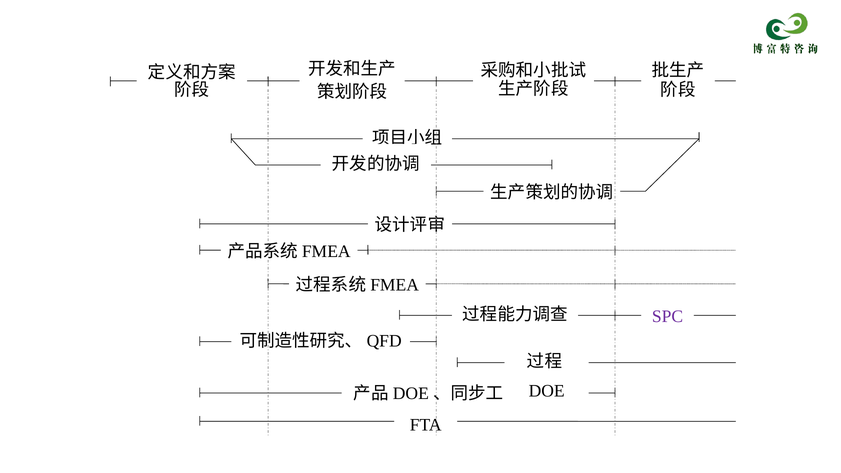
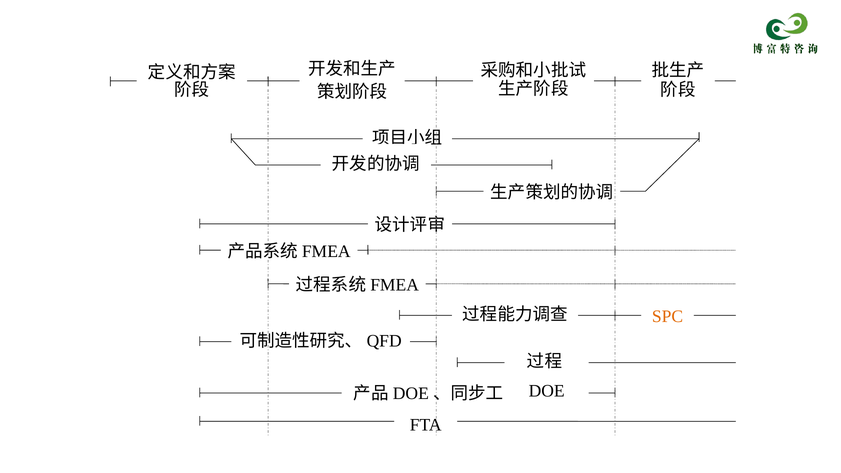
SPC colour: purple -> orange
